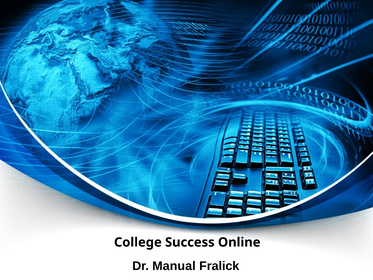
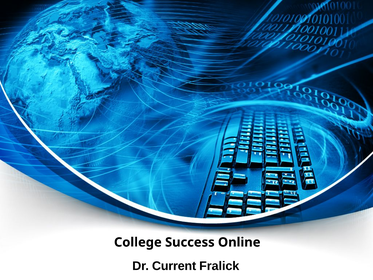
Manual: Manual -> Current
